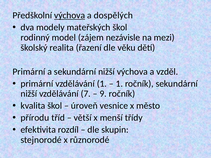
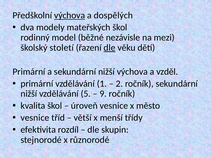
zájem: zájem -> běžné
realita: realita -> století
dle at (110, 48) underline: none -> present
1 at (119, 84): 1 -> 2
7: 7 -> 5
přírodu at (35, 118): přírodu -> vesnice
